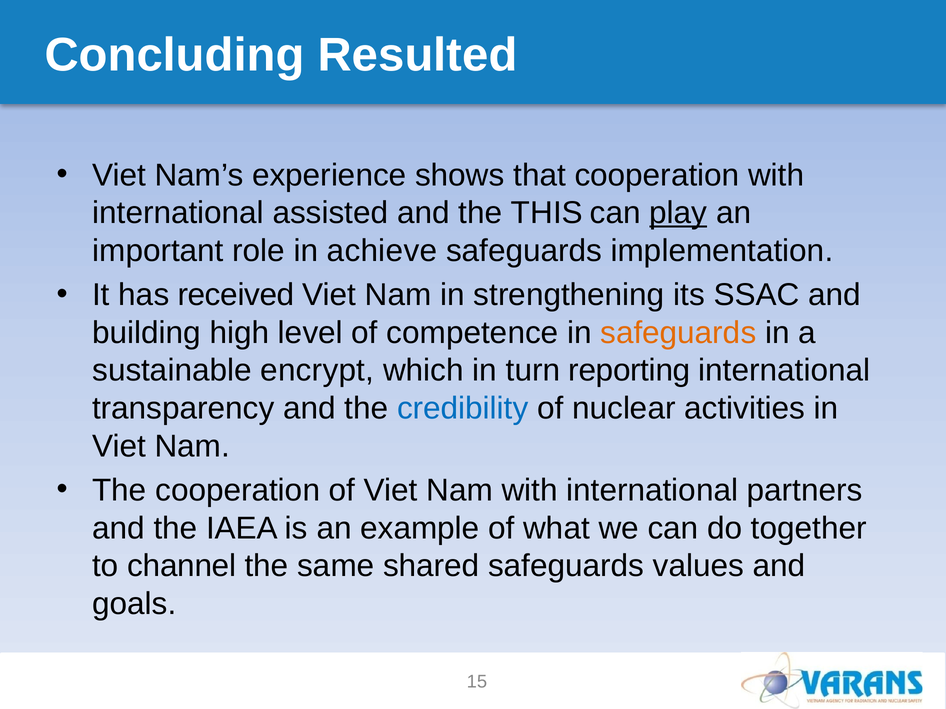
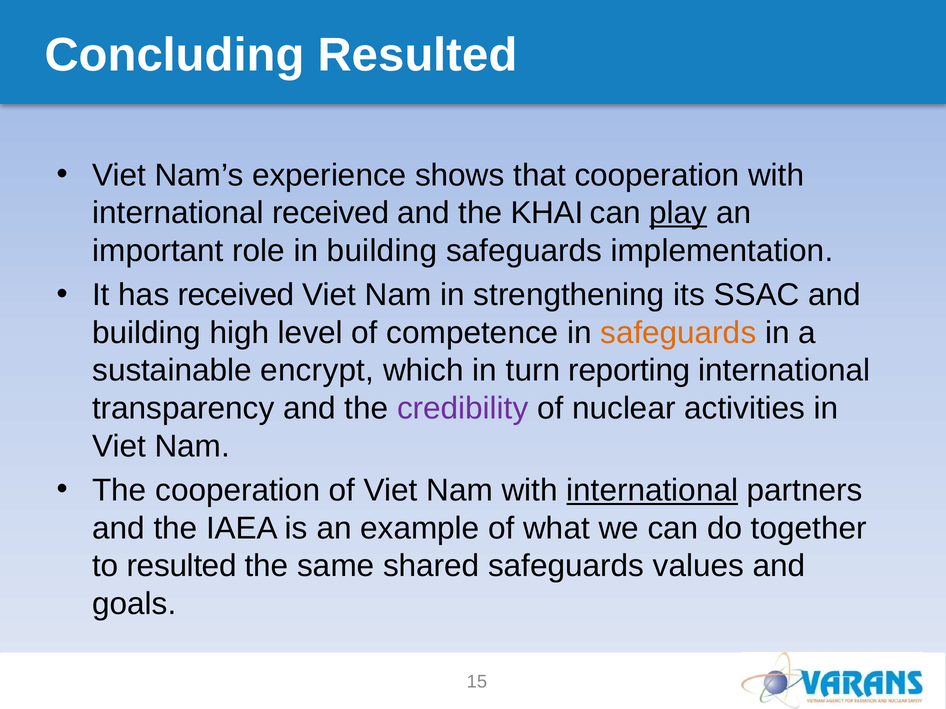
international assisted: assisted -> received
THIS: THIS -> KHAI
in achieve: achieve -> building
credibility colour: blue -> purple
international at (652, 491) underline: none -> present
to channel: channel -> resulted
